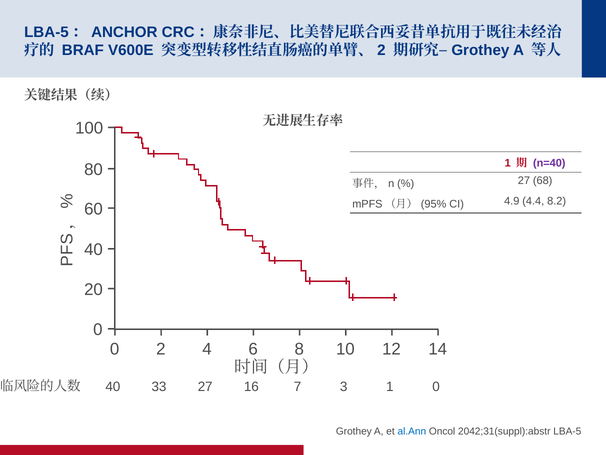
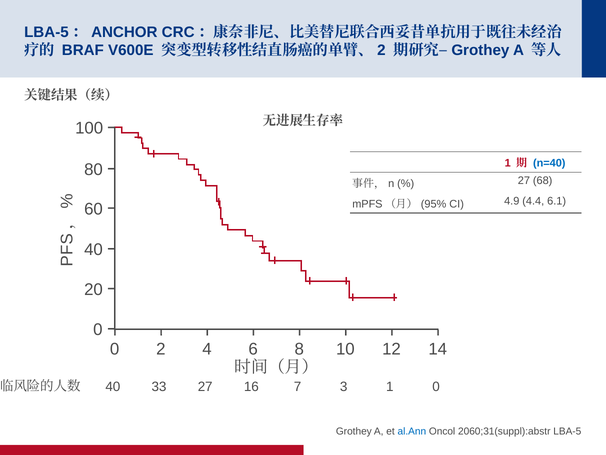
n=40 colour: purple -> blue
8.2: 8.2 -> 6.1
2042;31(suppl):abstr: 2042;31(suppl):abstr -> 2060;31(suppl):abstr
